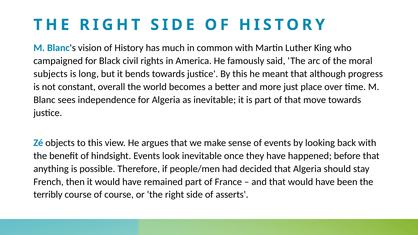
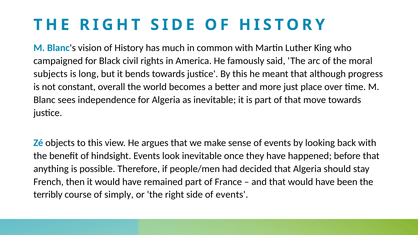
of course: course -> simply
side of asserts: asserts -> events
